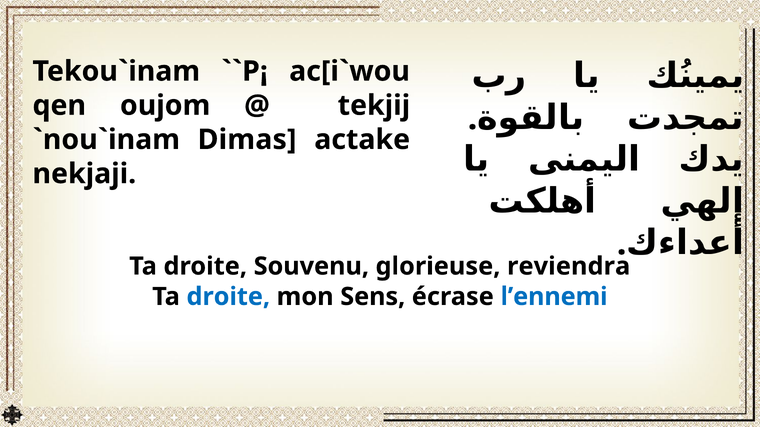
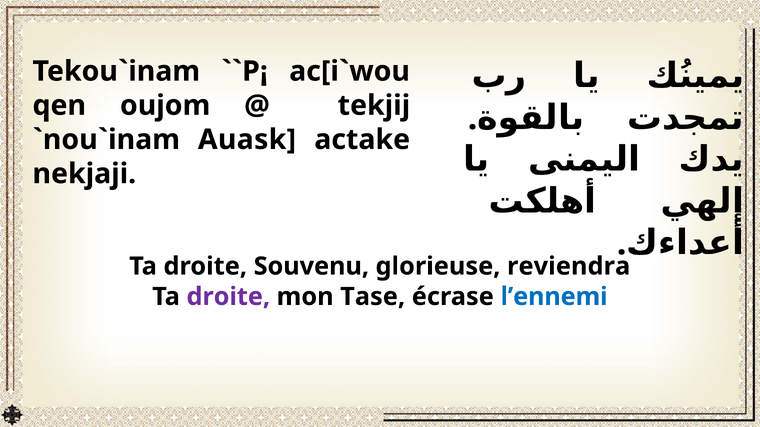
Dimas: Dimas -> Auask
droite at (228, 297) colour: blue -> purple
Sens: Sens -> Tase
